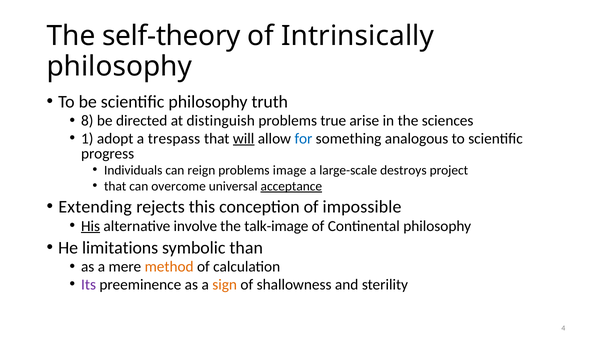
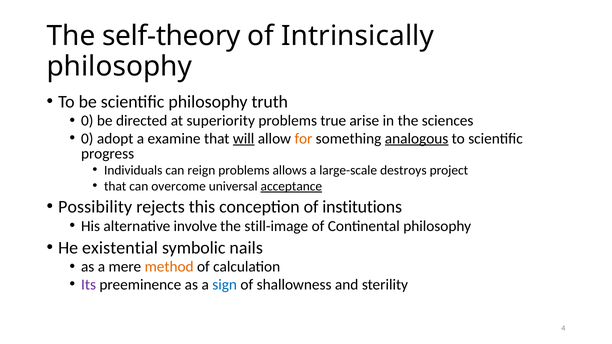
8 at (87, 121): 8 -> 0
distinguish: distinguish -> superiority
1 at (87, 139): 1 -> 0
trespass: trespass -> examine
for colour: blue -> orange
analogous underline: none -> present
image: image -> allows
Extending: Extending -> Possibility
impossible: impossible -> institutions
His underline: present -> none
talk-image: talk-image -> still-image
limitations: limitations -> existential
than: than -> nails
sign colour: orange -> blue
